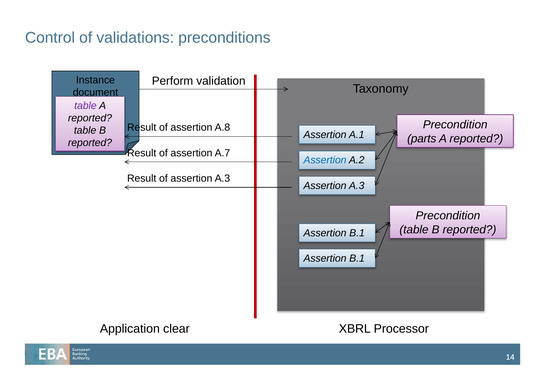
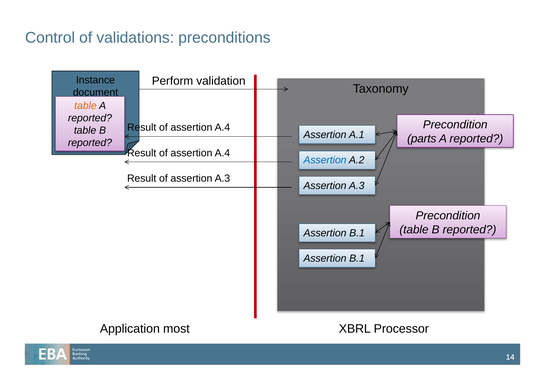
table at (85, 106) colour: purple -> orange
A.8 at (222, 127): A.8 -> A.4
A.7 at (222, 153): A.7 -> A.4
clear: clear -> most
